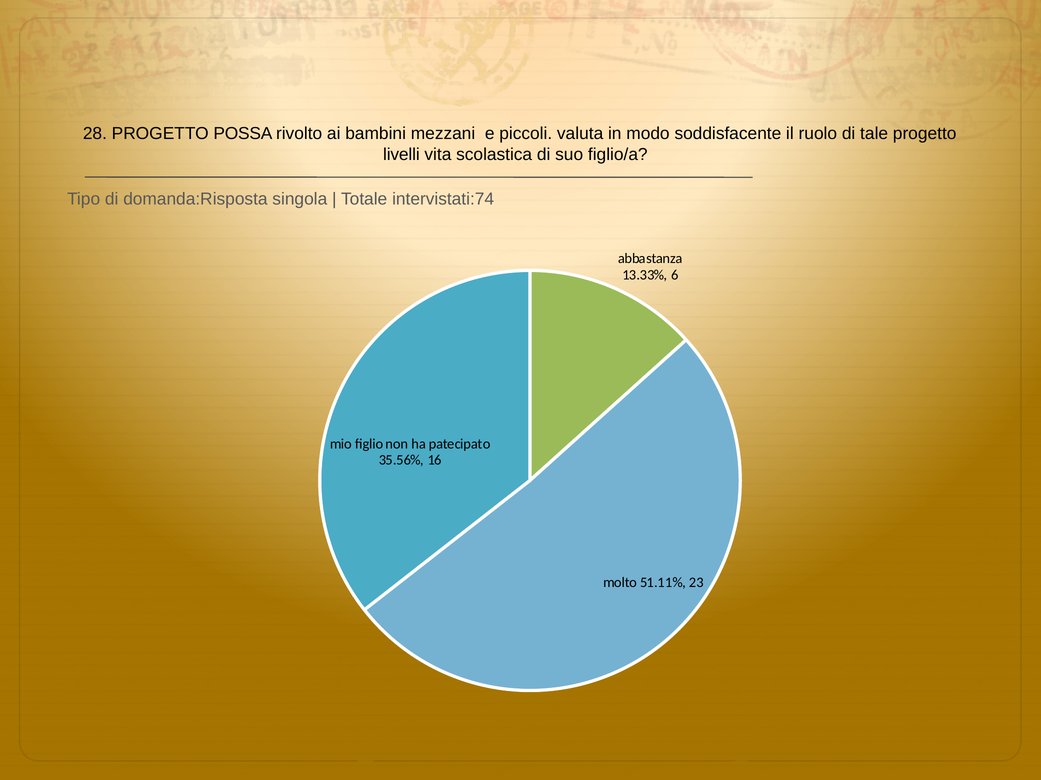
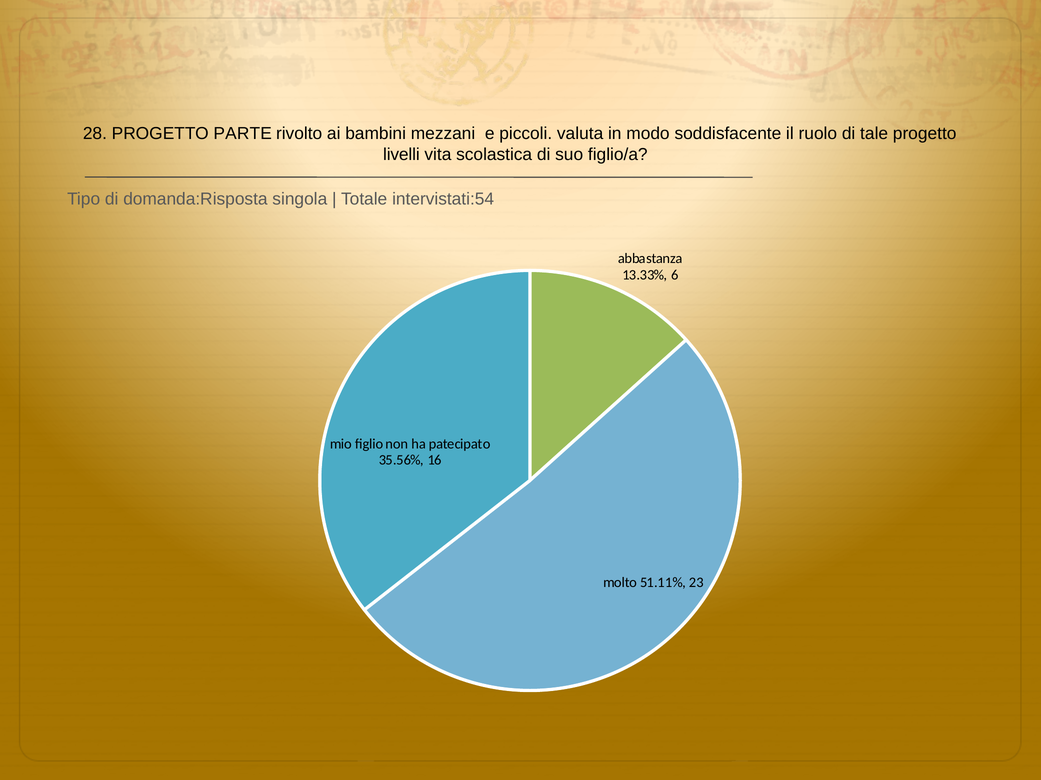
POSSA: POSSA -> PARTE
intervistati:74: intervistati:74 -> intervistati:54
